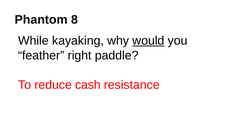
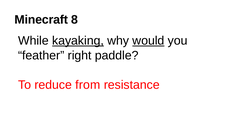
Phantom: Phantom -> Minecraft
kayaking underline: none -> present
cash: cash -> from
